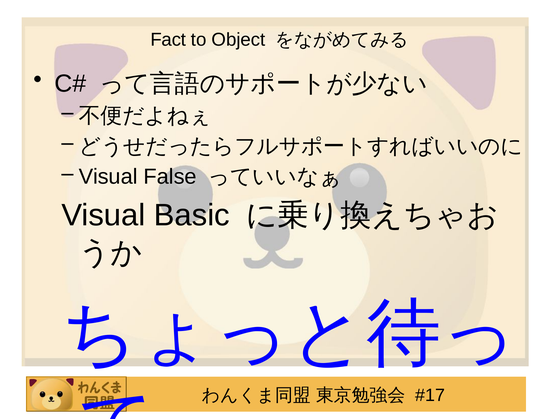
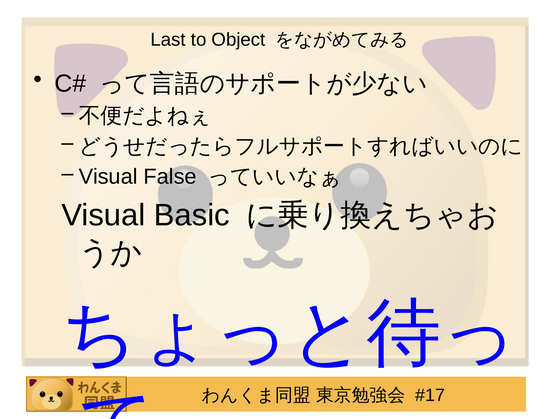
Fact: Fact -> Last
